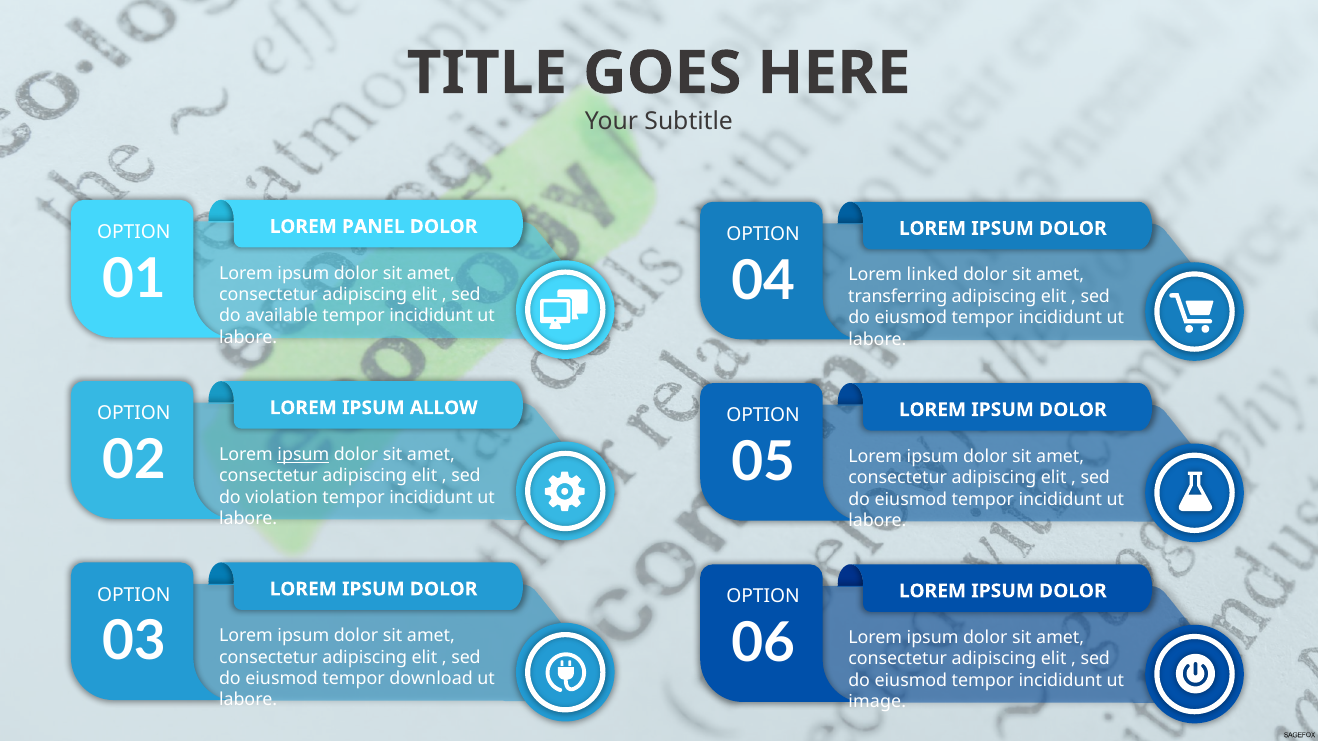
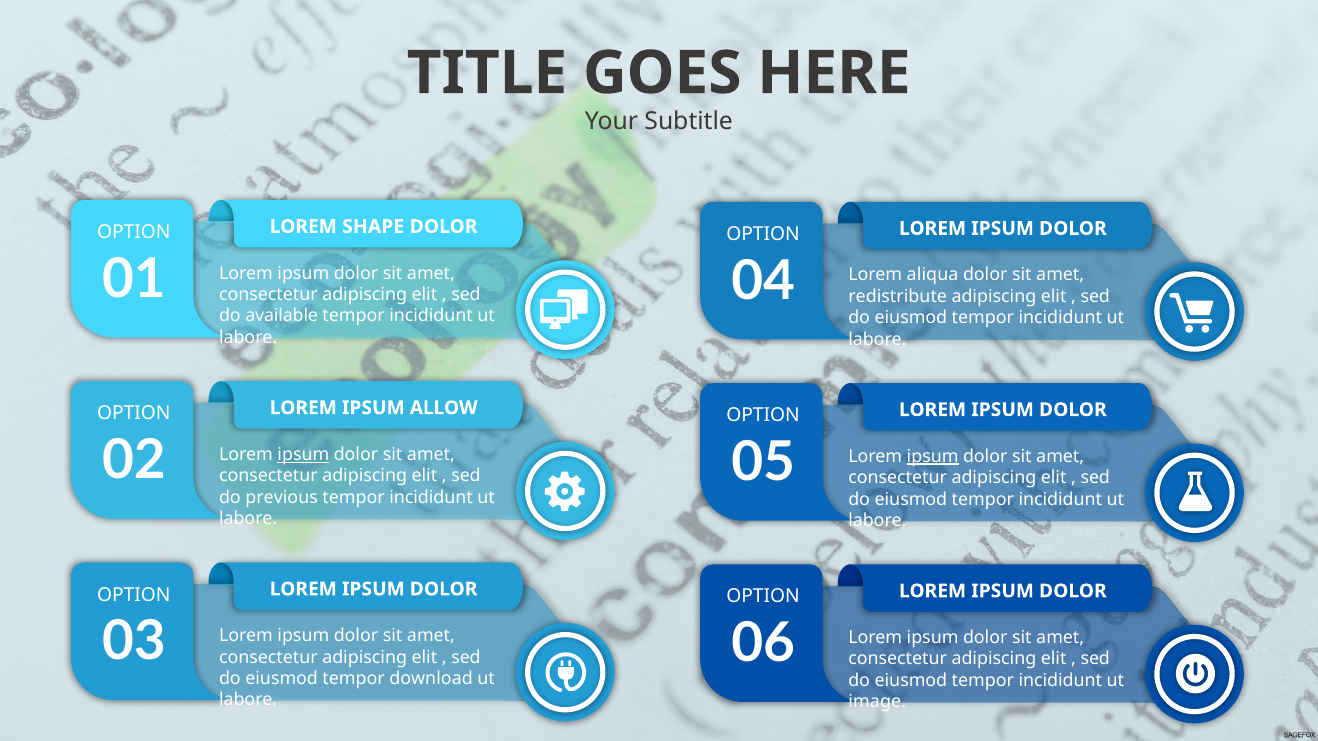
PANEL: PANEL -> SHAPE
linked: linked -> aliqua
transferring: transferring -> redistribute
ipsum at (933, 457) underline: none -> present
violation: violation -> previous
